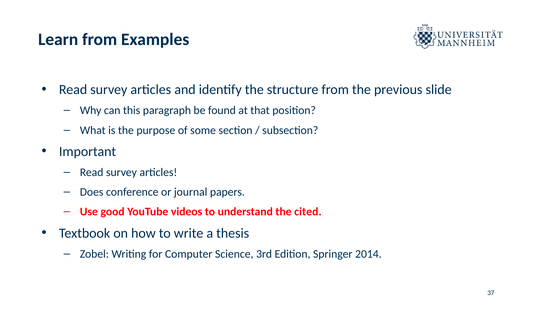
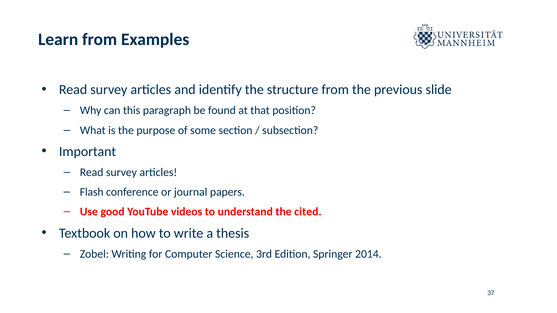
Does: Does -> Flash
